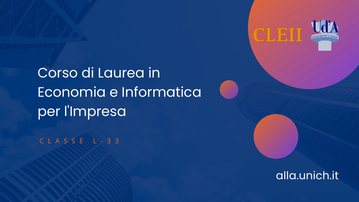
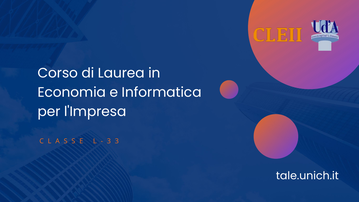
alla.unich.it: alla.unich.it -> tale.unich.it
